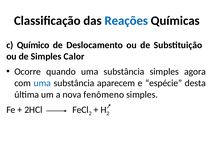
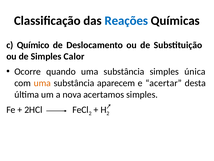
agora: agora -> única
uma at (42, 83) colour: blue -> orange
espécie: espécie -> acertar
fenômeno: fenômeno -> acertamos
